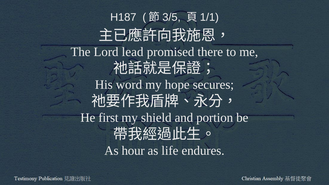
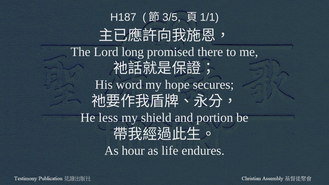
lead: lead -> long
first: first -> less
